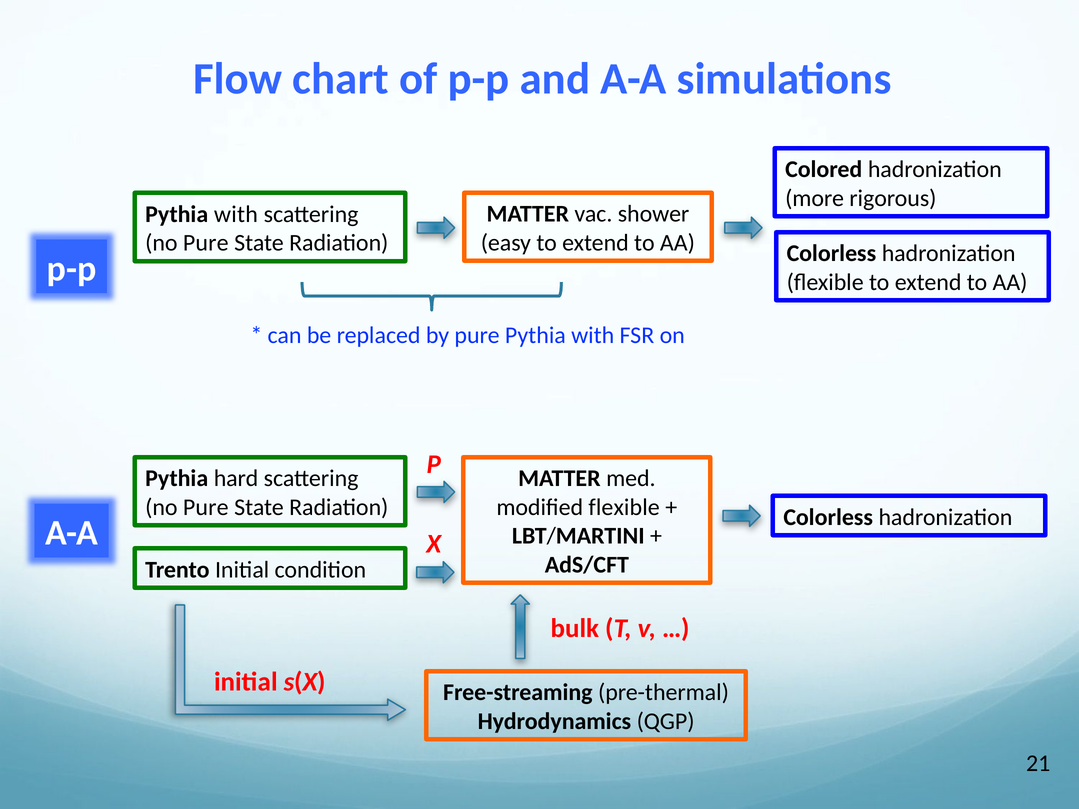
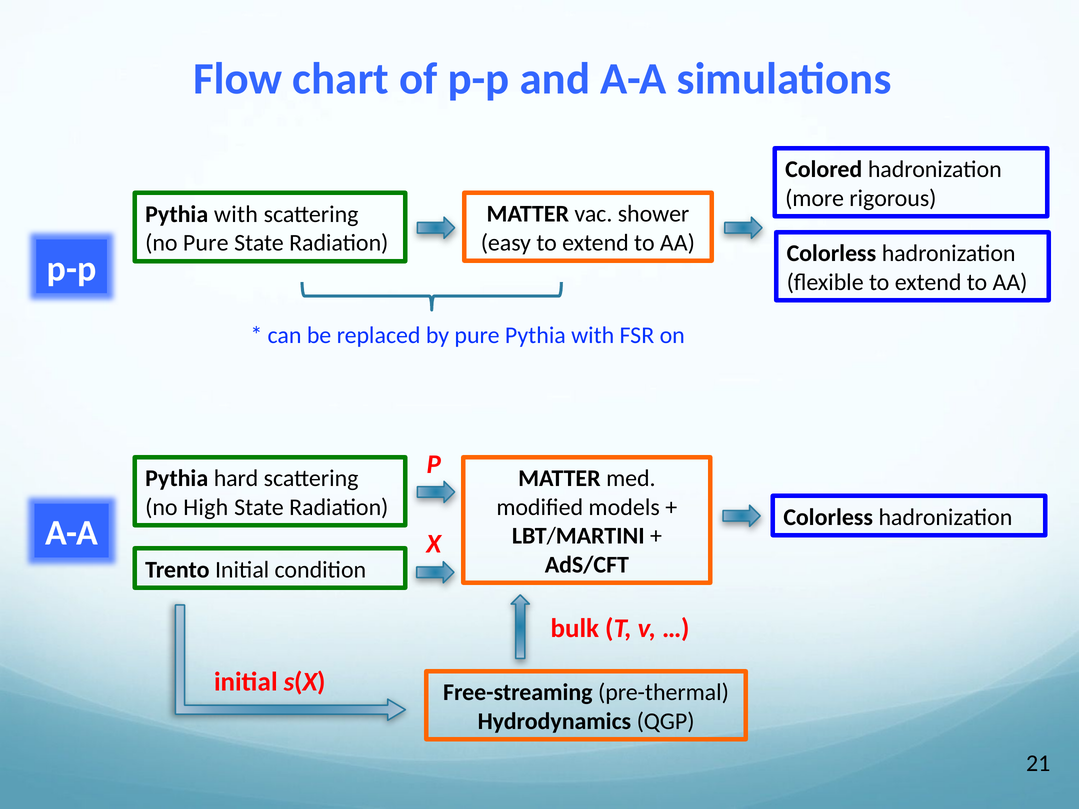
Pure at (206, 507): Pure -> High
modified flexible: flexible -> models
